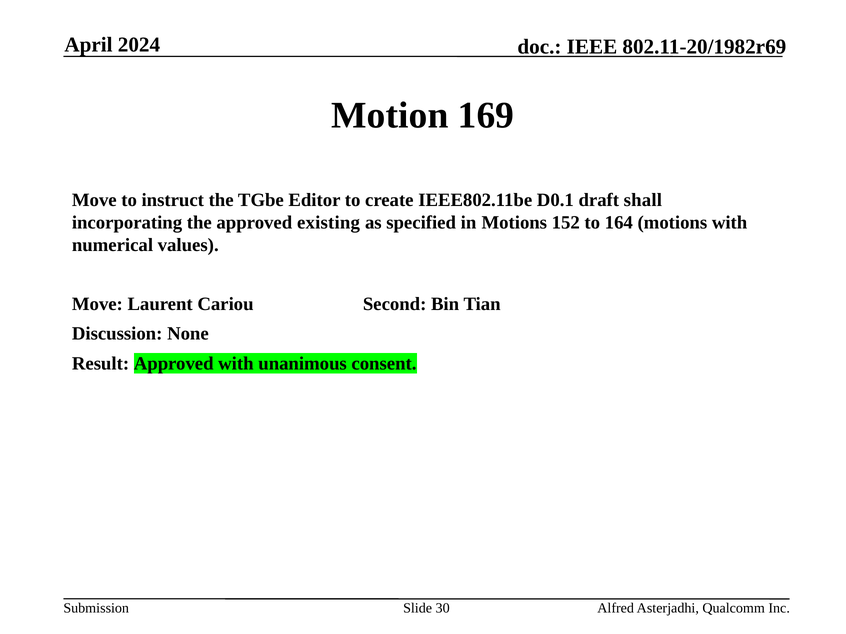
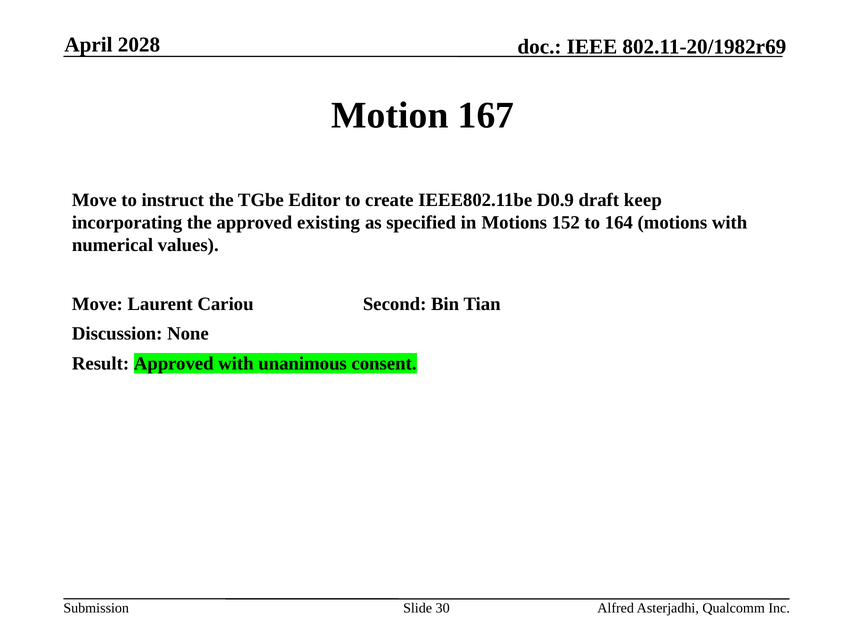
2024: 2024 -> 2028
169: 169 -> 167
D0.1: D0.1 -> D0.9
shall: shall -> keep
